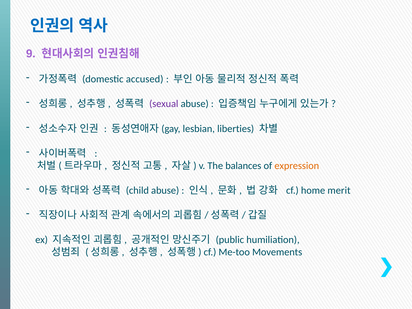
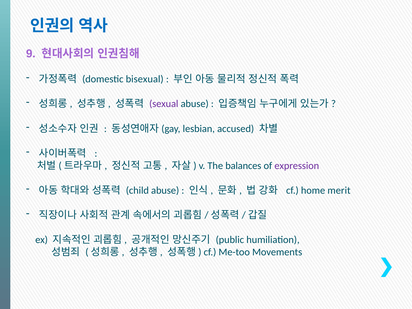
accused: accused -> bisexual
liberties: liberties -> accused
expression colour: orange -> purple
